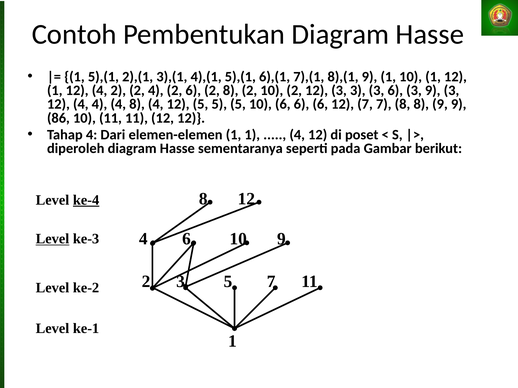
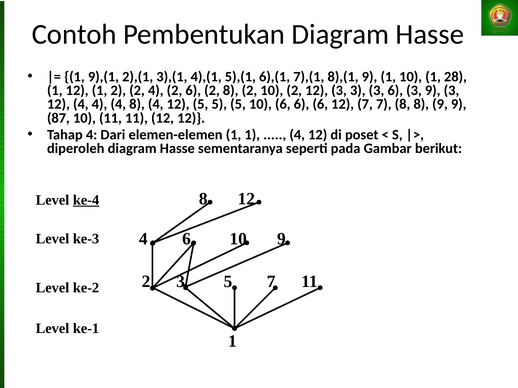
1 5),(1: 5),(1 -> 9),(1
10 1 12: 12 -> 28
1 12 4: 4 -> 1
86: 86 -> 87
Level at (52, 239) underline: present -> none
